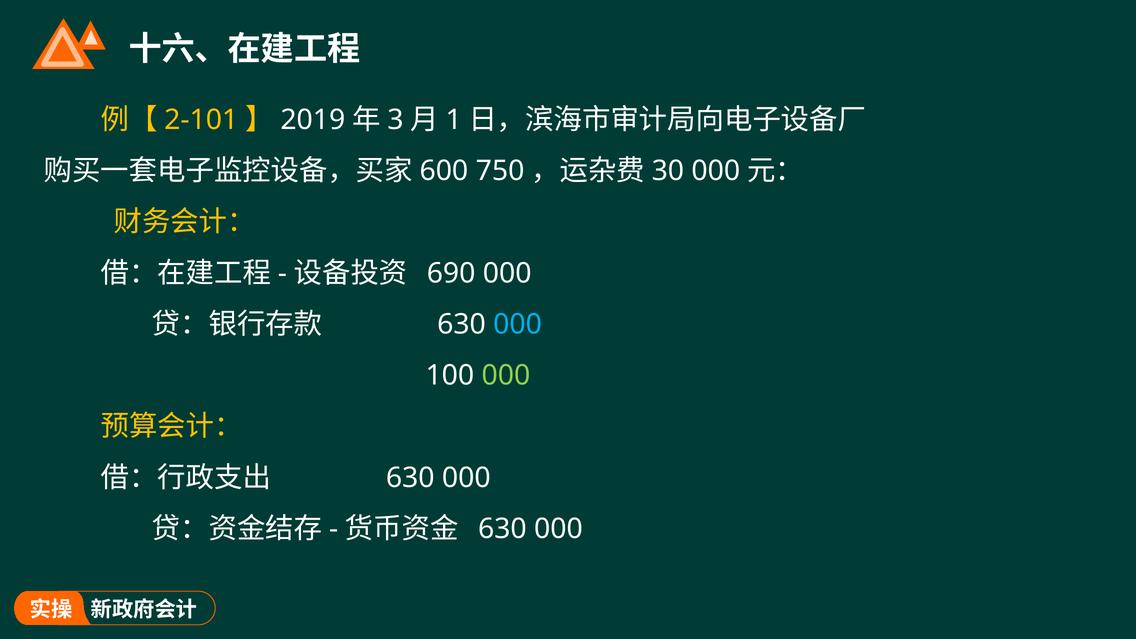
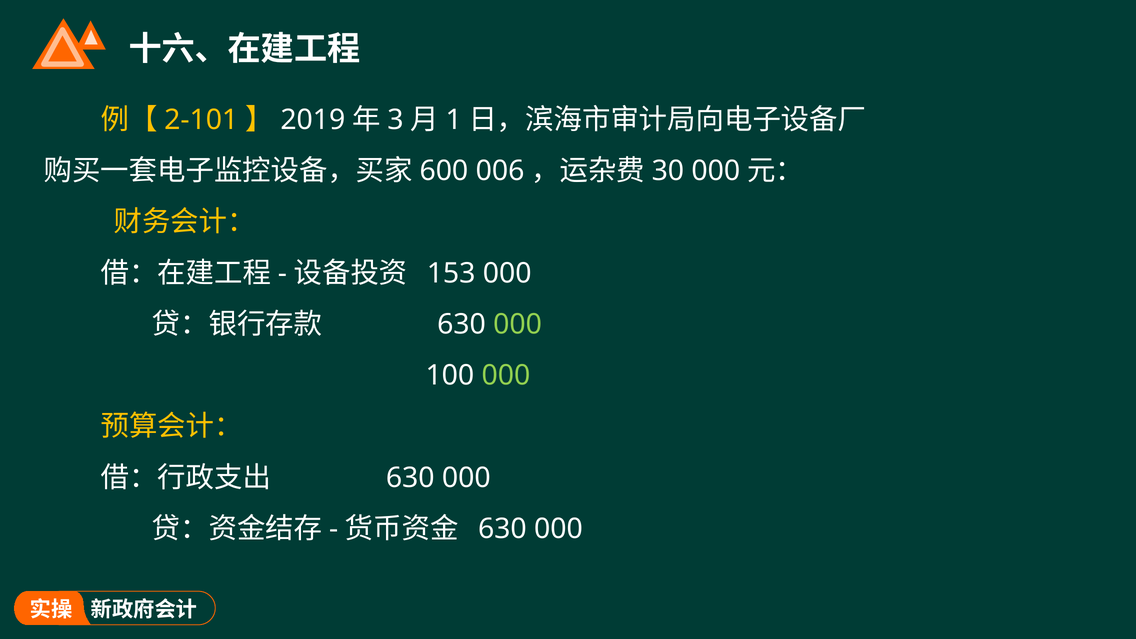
750: 750 -> 006
690: 690 -> 153
000 at (518, 324) colour: light blue -> light green
